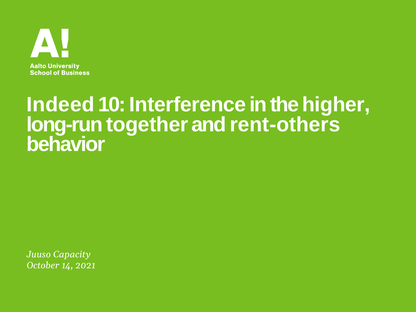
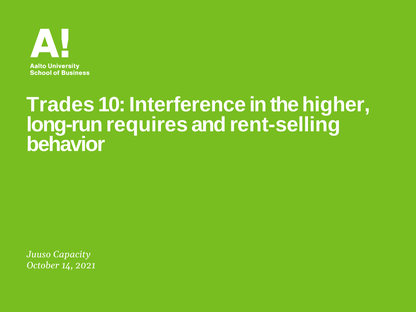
Indeed: Indeed -> Trades
together: together -> requires
rent-others: rent-others -> rent-selling
